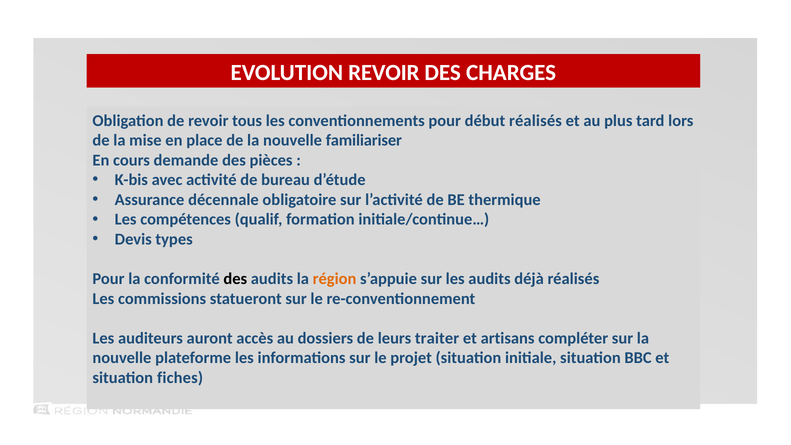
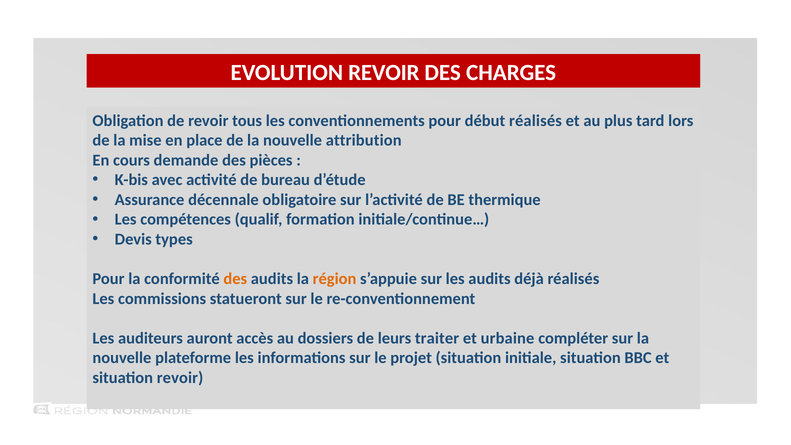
familiariser: familiariser -> attribution
des at (235, 279) colour: black -> orange
artisans: artisans -> urbaine
situation fiches: fiches -> revoir
